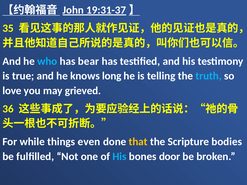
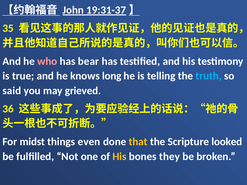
who colour: light blue -> pink
love: love -> said
while: while -> midst
bodies: bodies -> looked
His at (119, 157) colour: light blue -> yellow
door: door -> they
